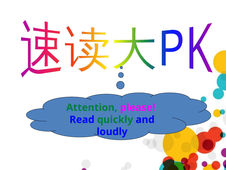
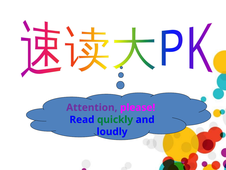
Attention colour: green -> purple
